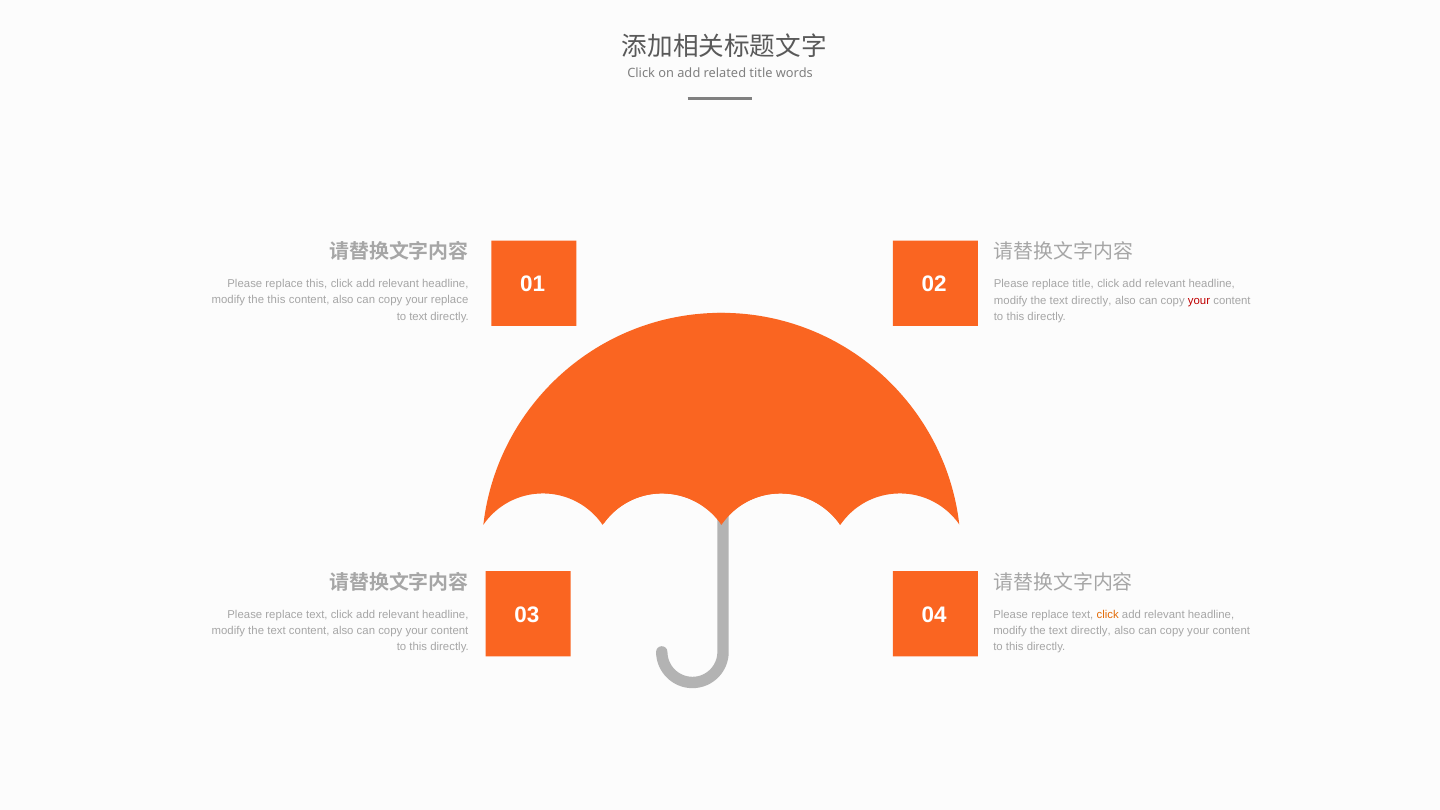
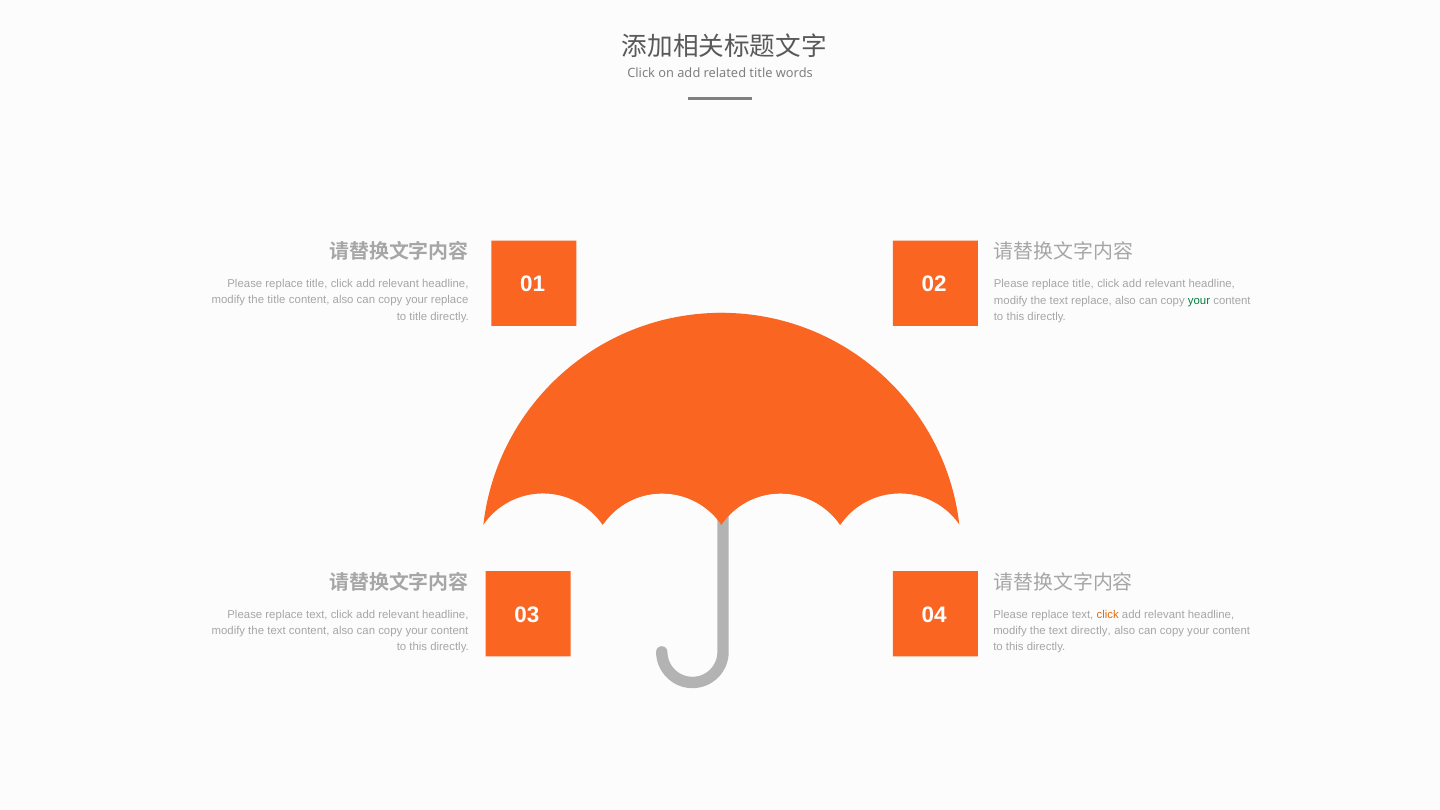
this at (317, 284): this -> title
the this: this -> title
directly at (1091, 300): directly -> replace
your at (1199, 300) colour: red -> green
to text: text -> title
